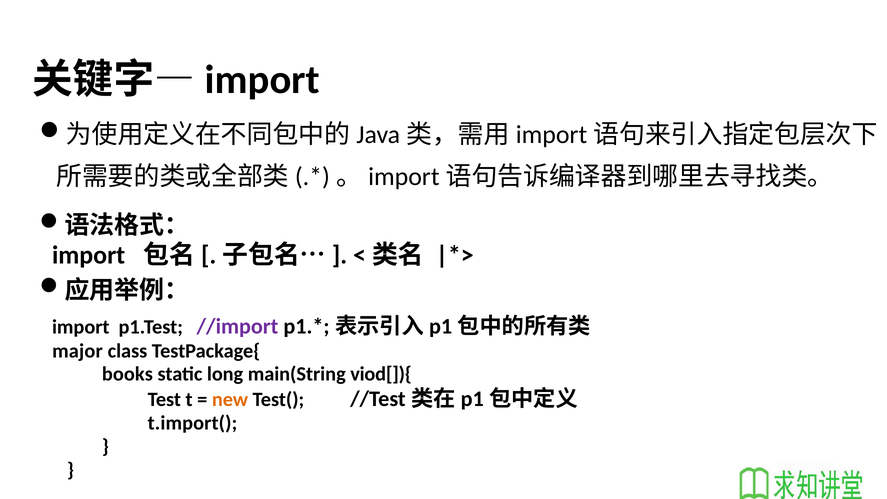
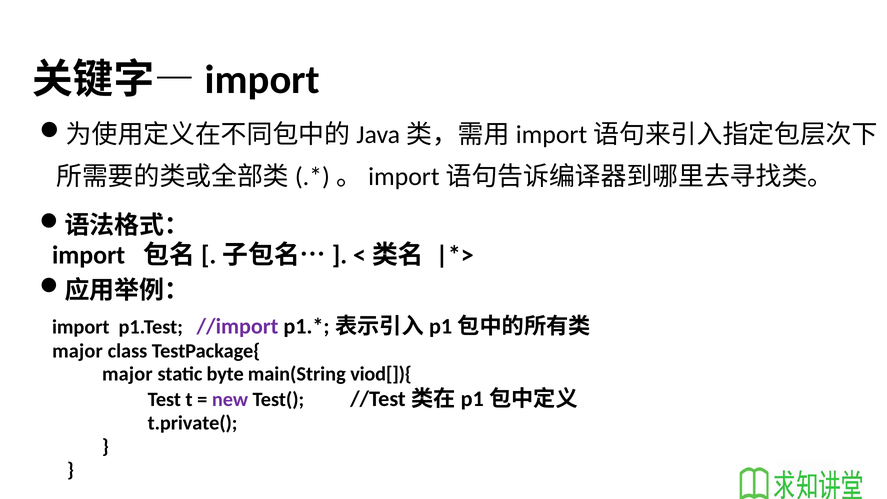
books at (127, 374): books -> major
long: long -> byte
new colour: orange -> purple
t.import(: t.import( -> t.private(
